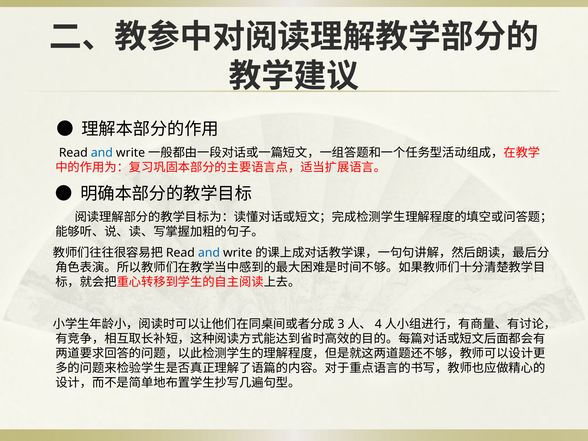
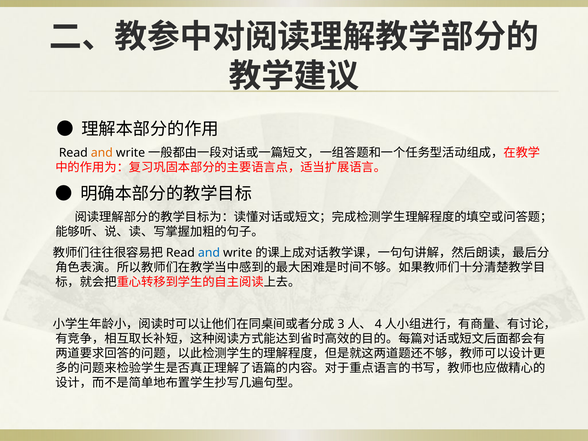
and at (102, 153) colour: blue -> orange
